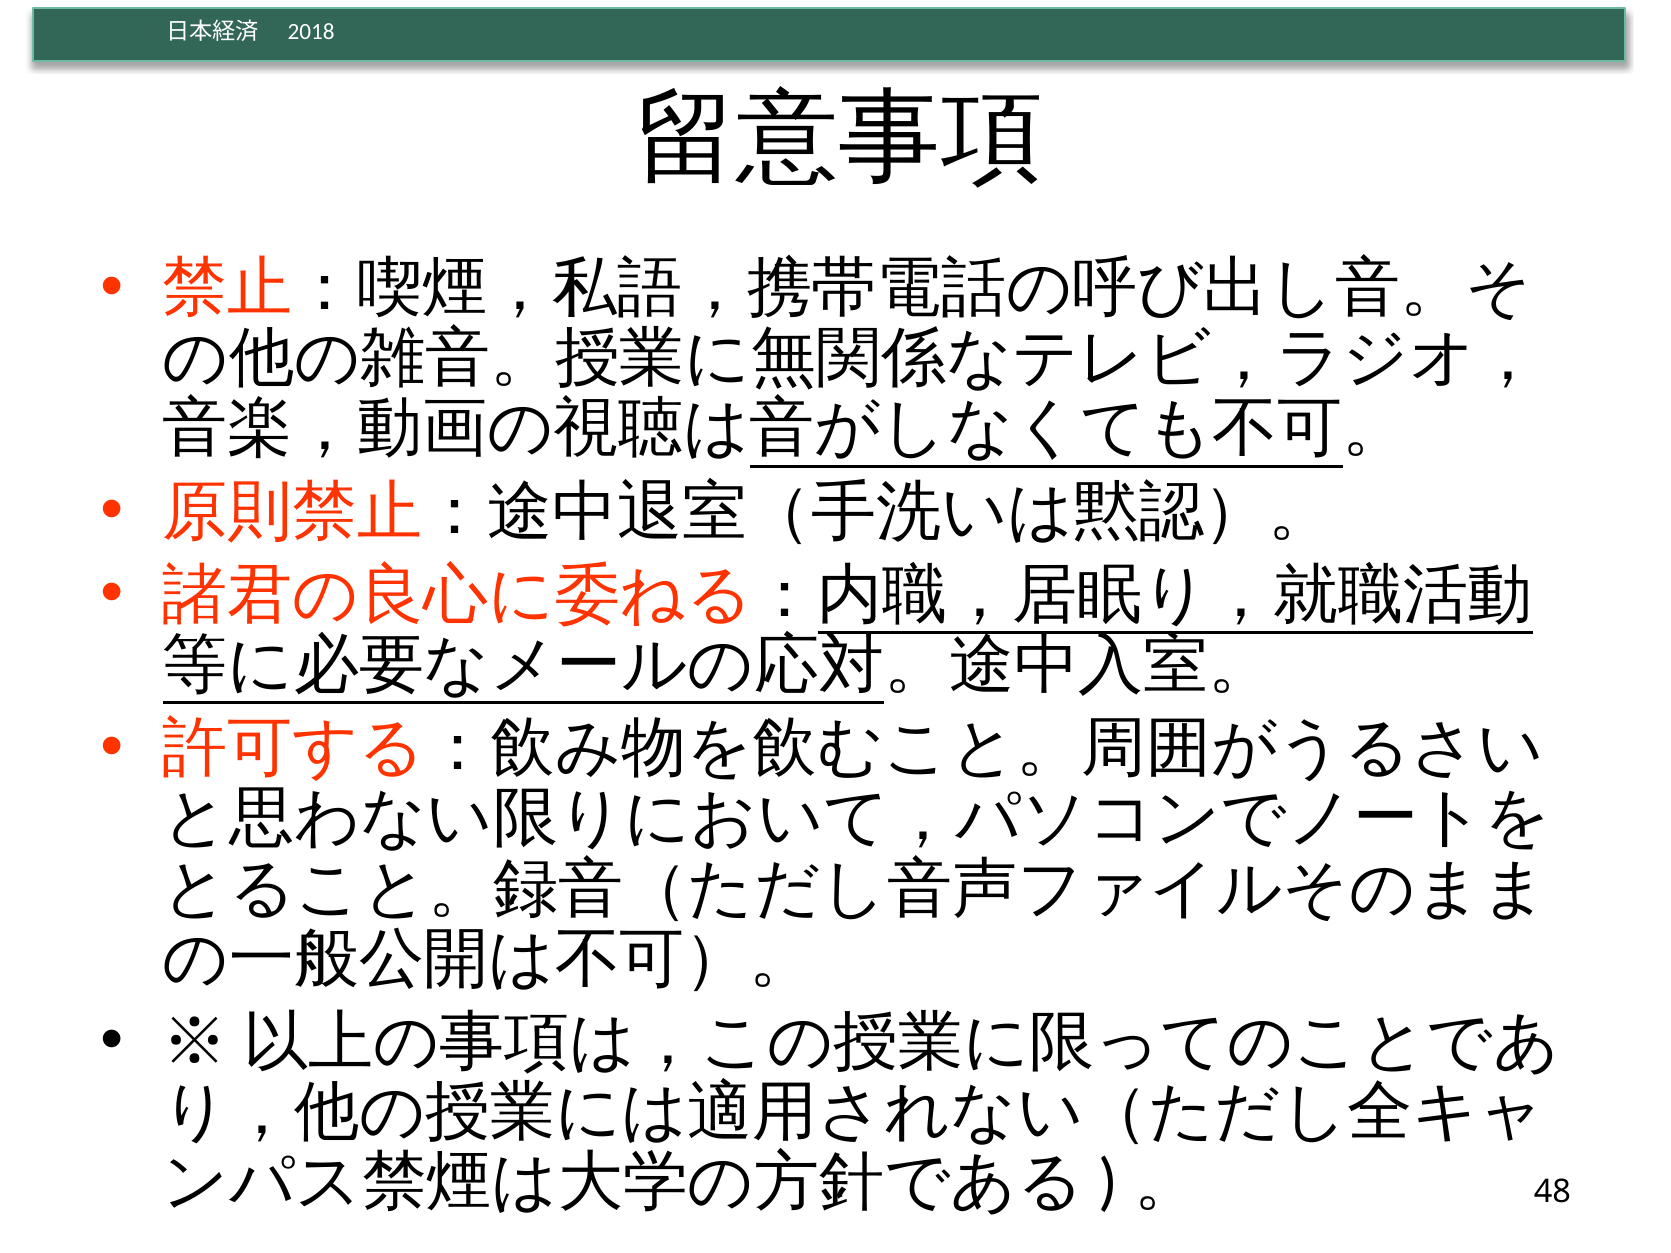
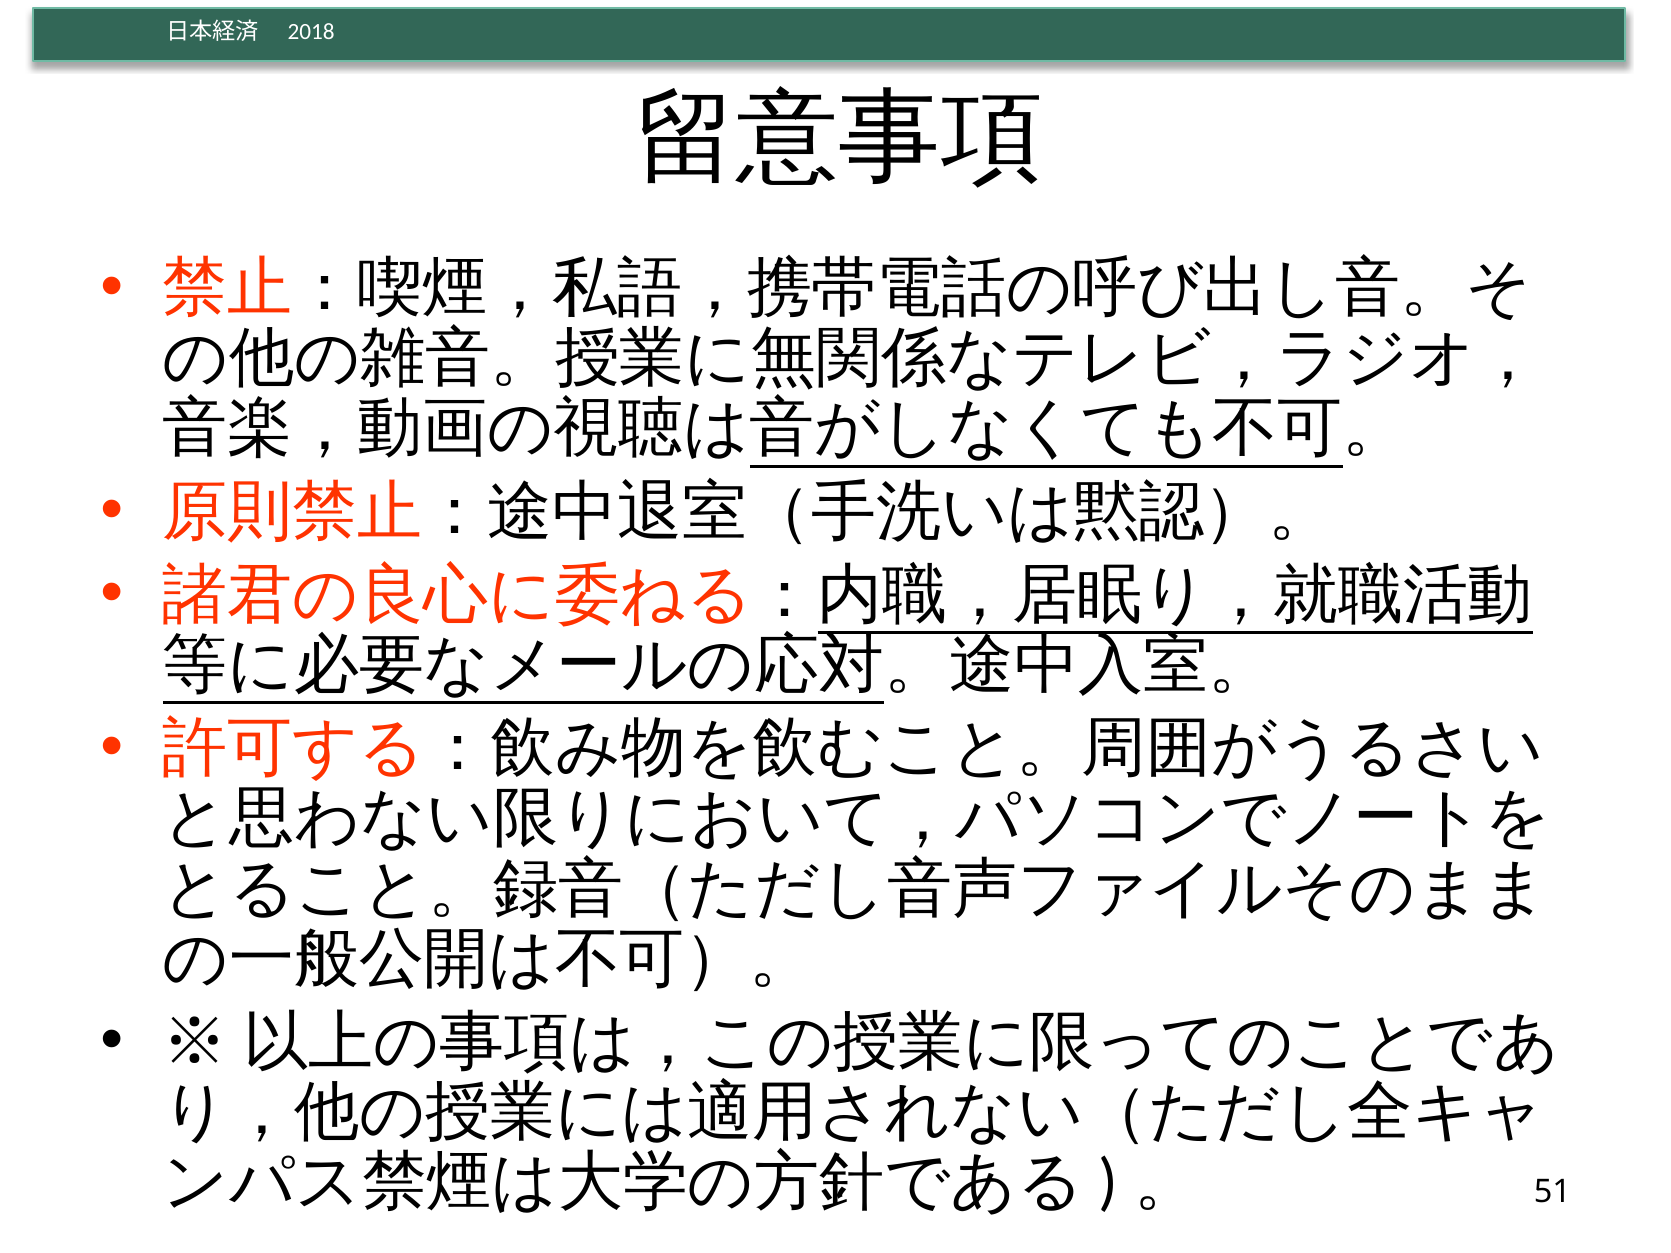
48: 48 -> 51
